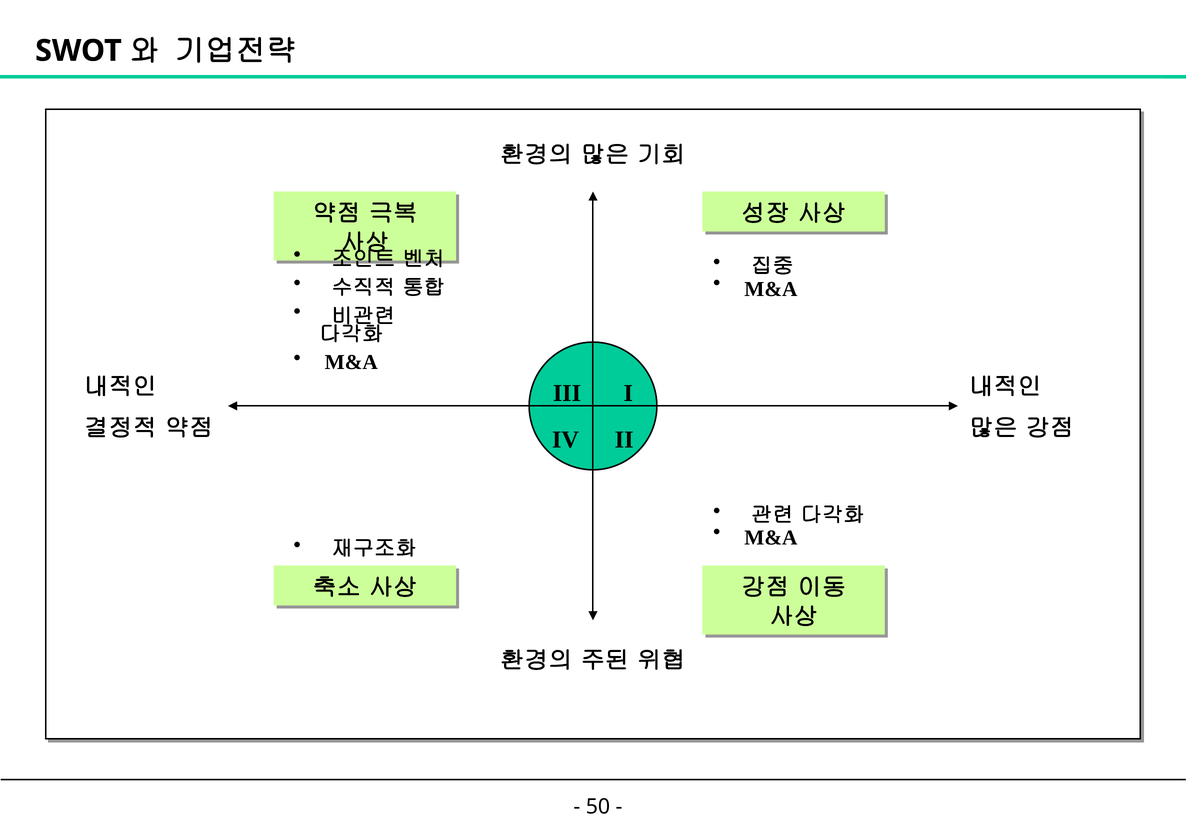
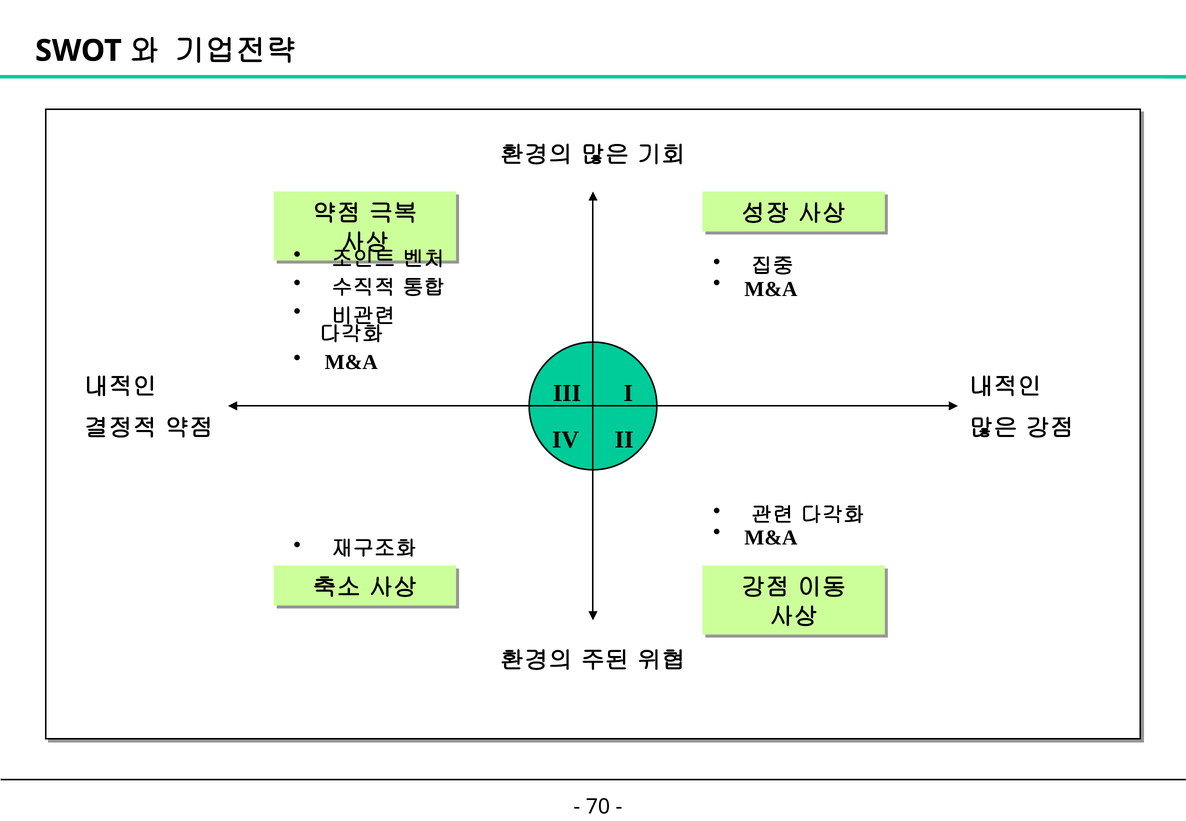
50: 50 -> 70
